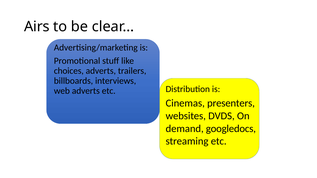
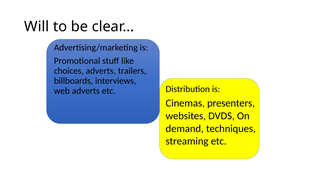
Airs: Airs -> Will
googledocs: googledocs -> techniques
